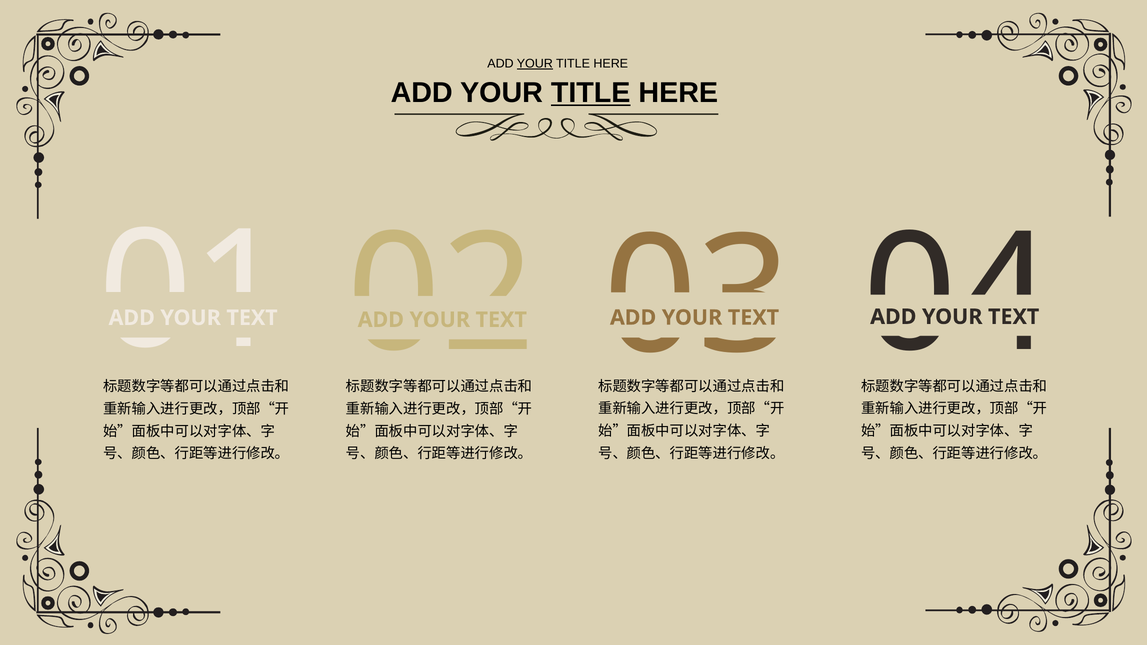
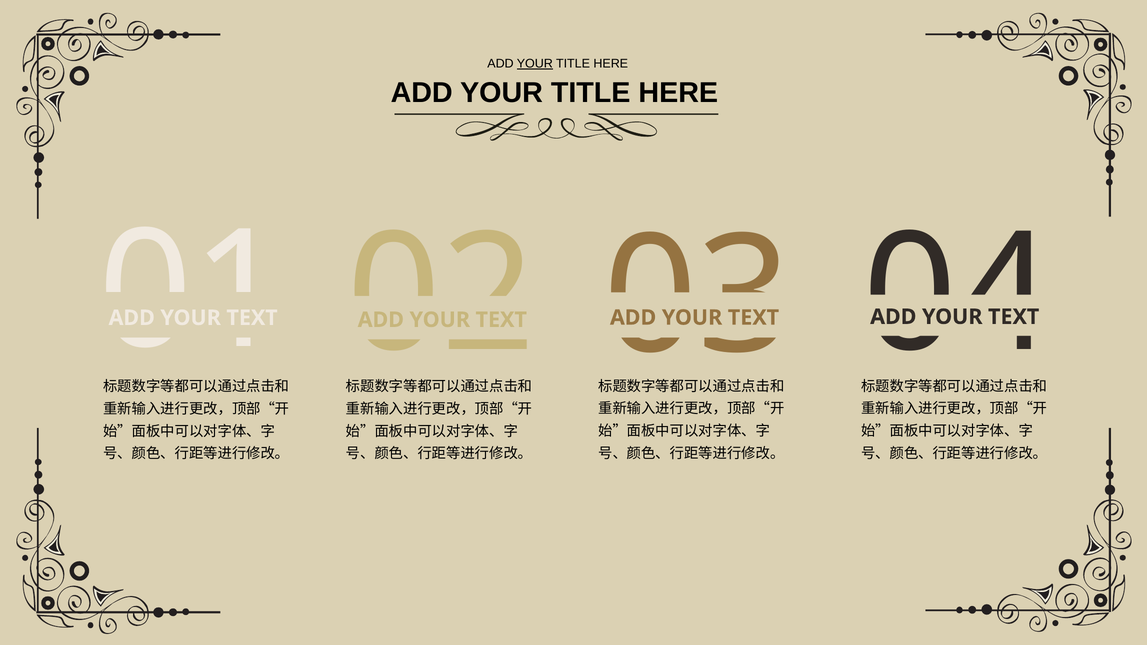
TITLE at (591, 93) underline: present -> none
